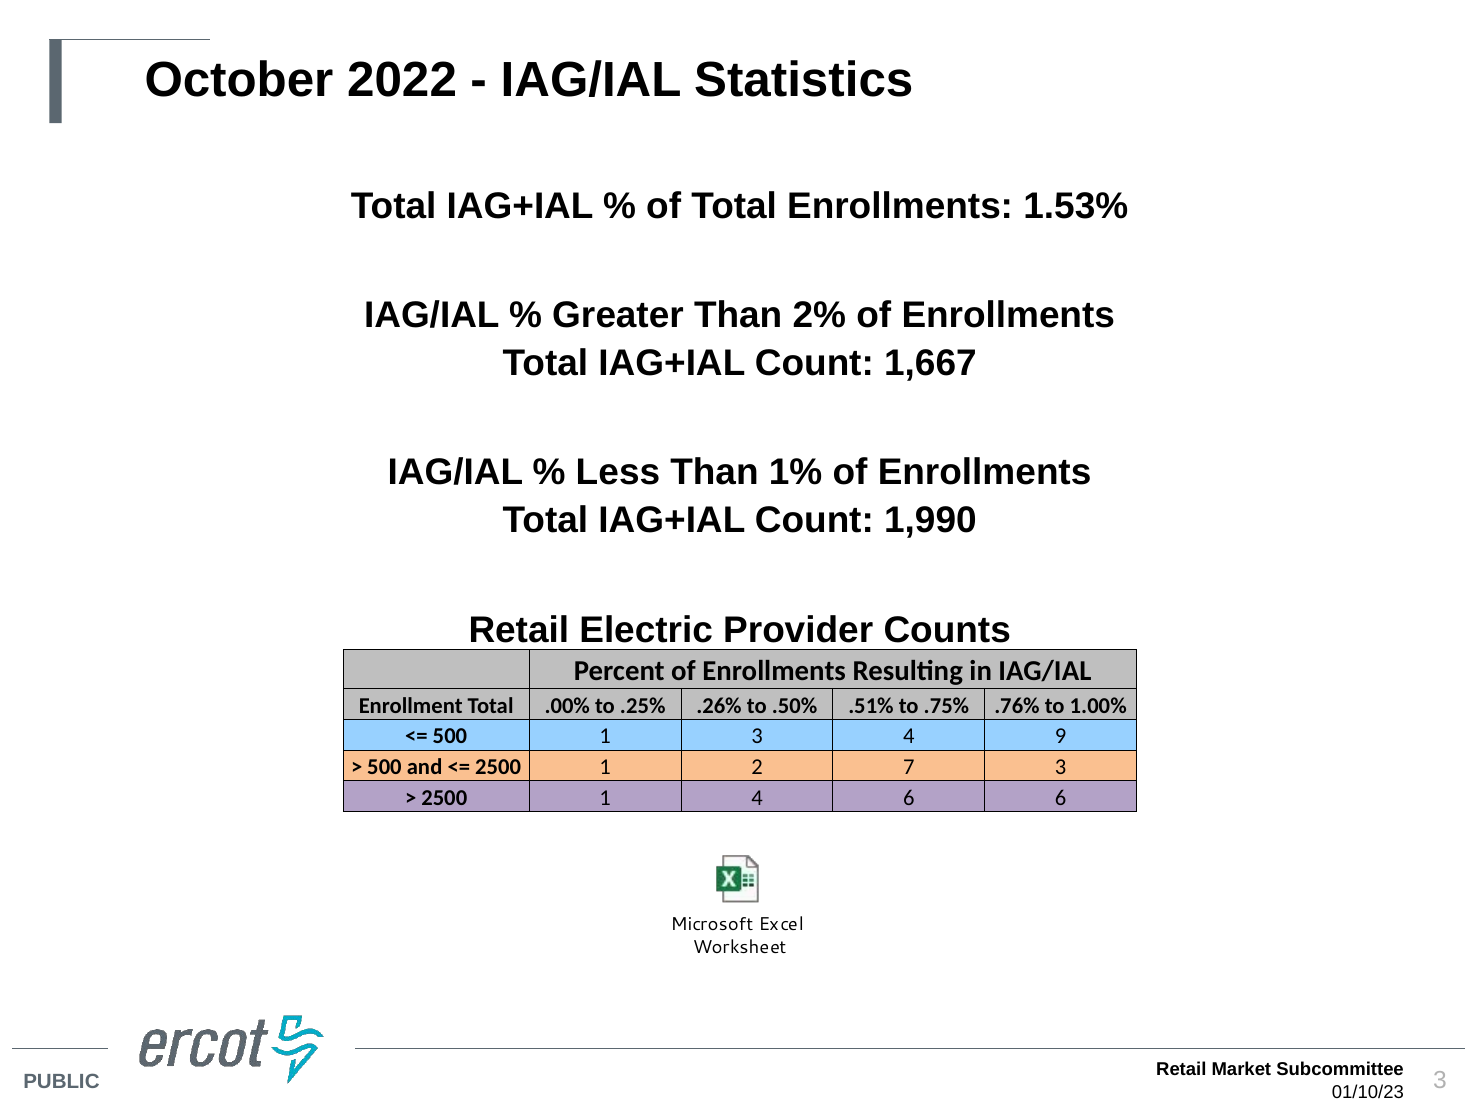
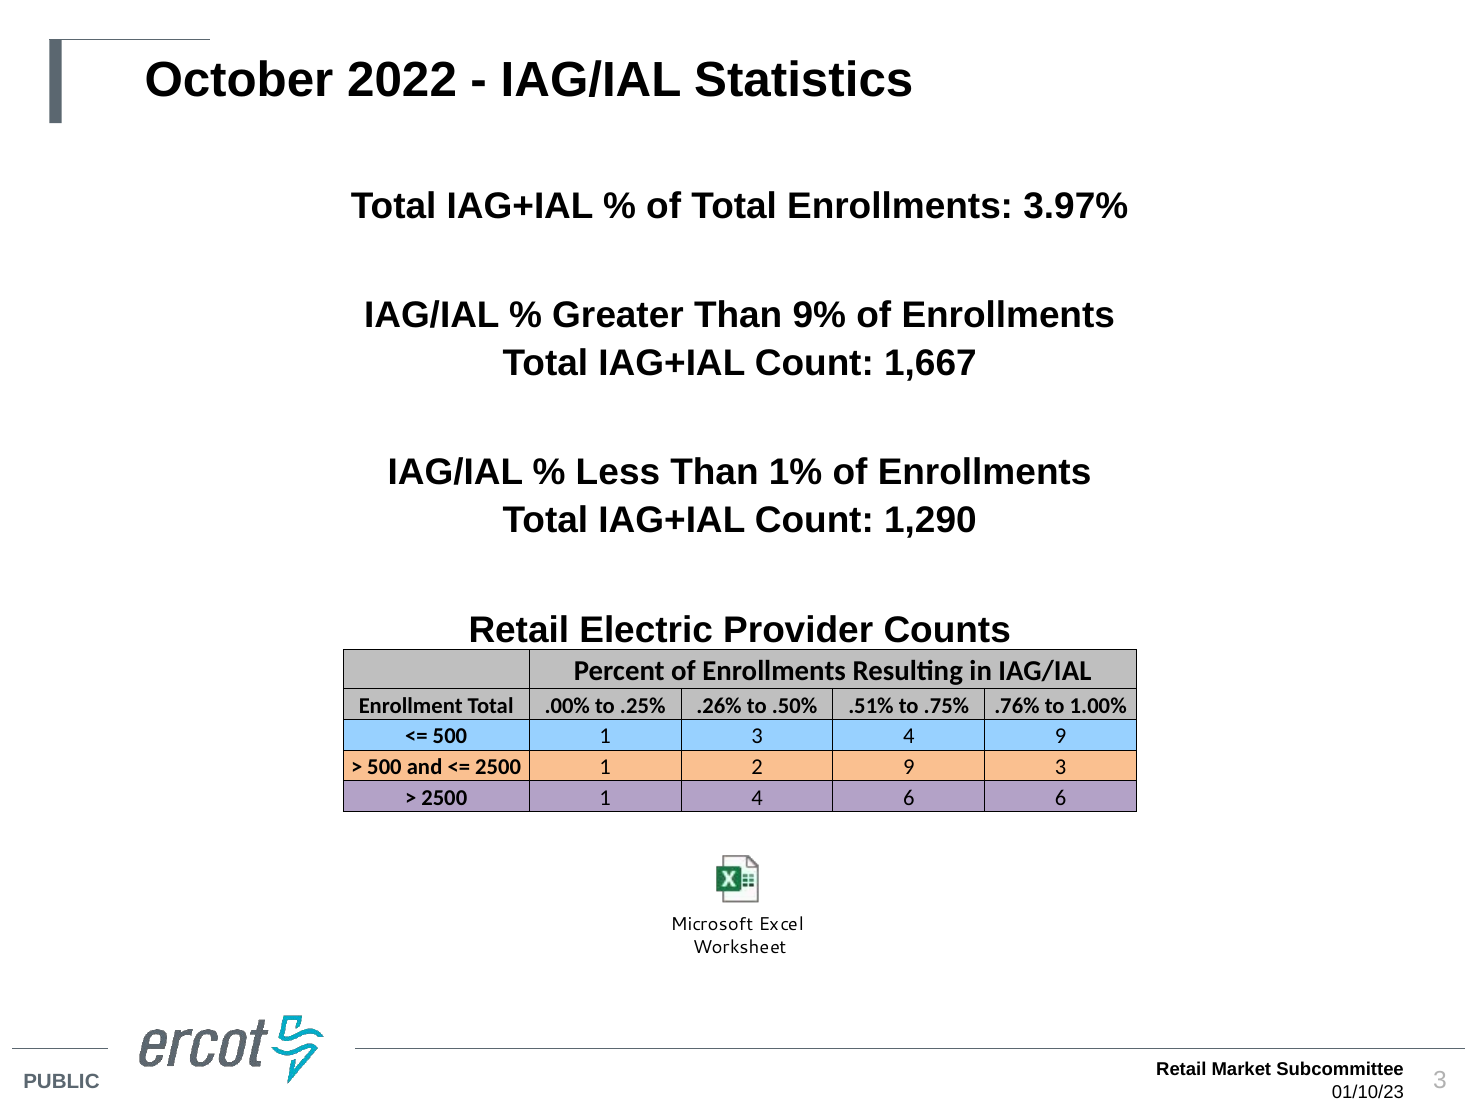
1.53%: 1.53% -> 3.97%
2%: 2% -> 9%
1,990: 1,990 -> 1,290
2 7: 7 -> 9
